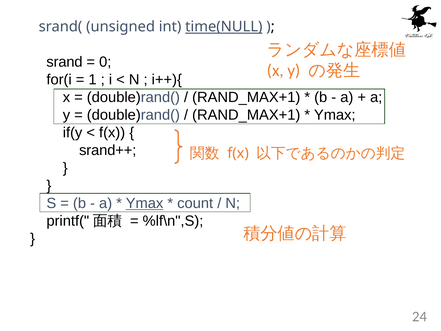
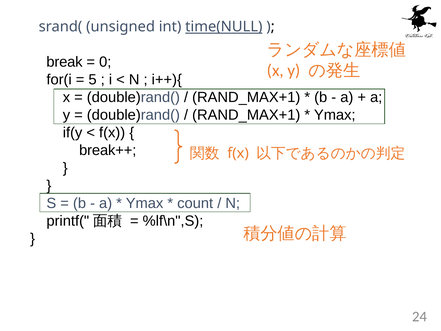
srand: srand -> break
1: 1 -> 5
srand++: srand++ -> break++
Ymax at (145, 203) underline: present -> none
